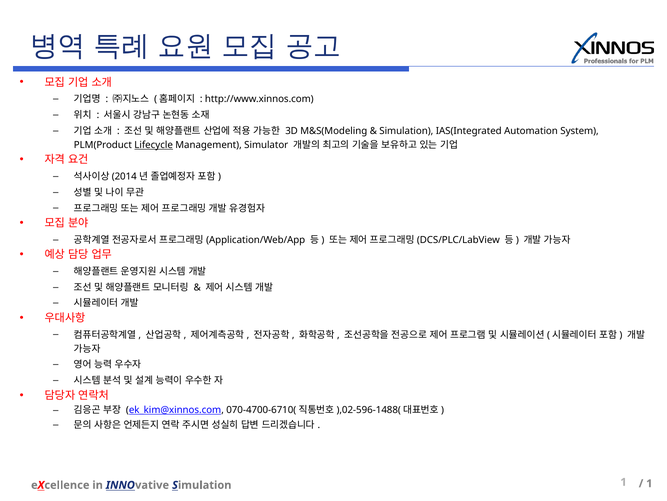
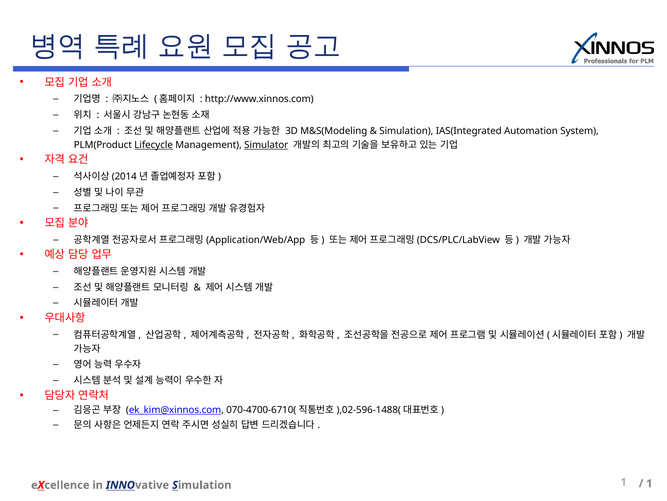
Simulator underline: none -> present
